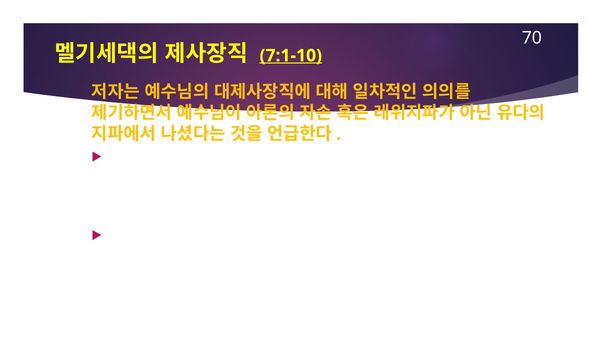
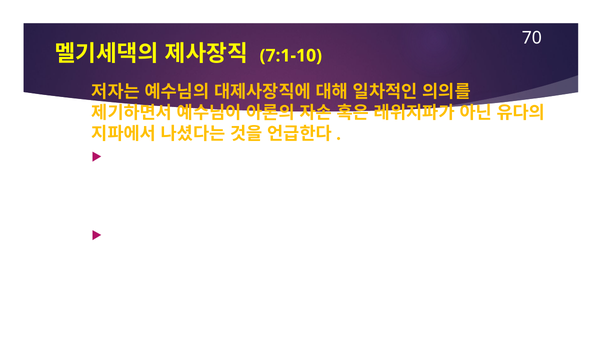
7:1-10 underline: present -> none
